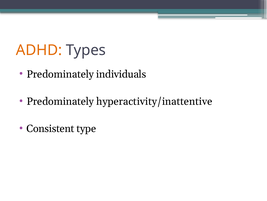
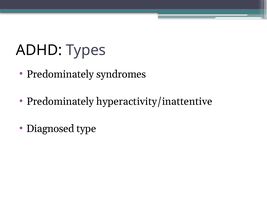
ADHD colour: orange -> black
individuals: individuals -> syndromes
Consistent: Consistent -> Diagnosed
